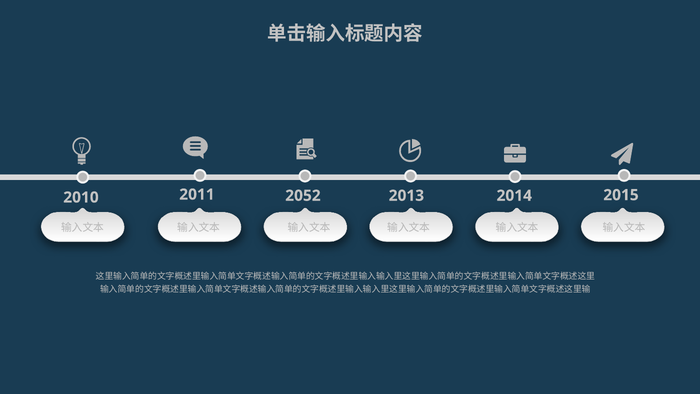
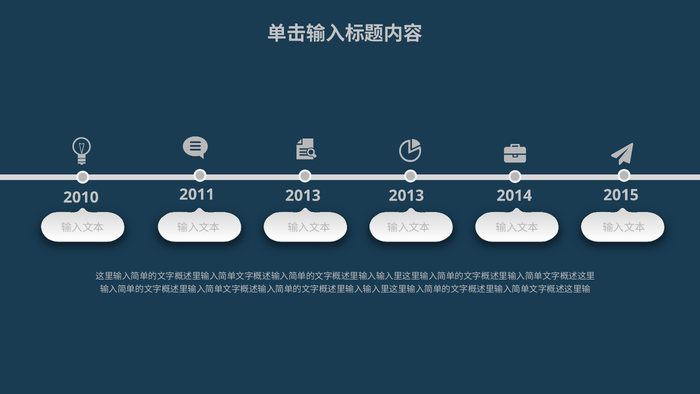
2011 2052: 2052 -> 2013
